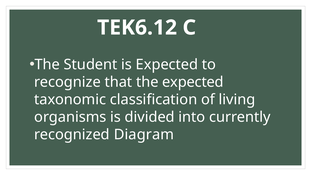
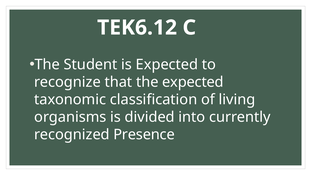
Diagram: Diagram -> Presence
